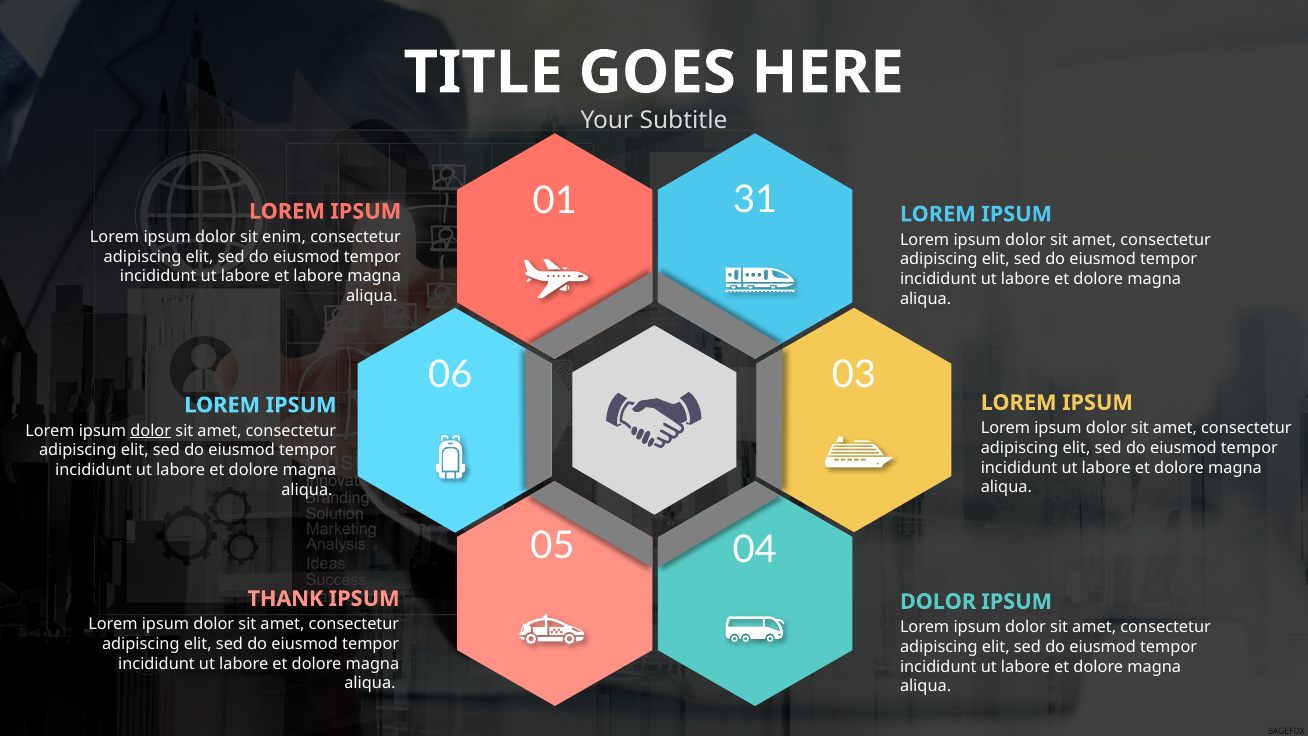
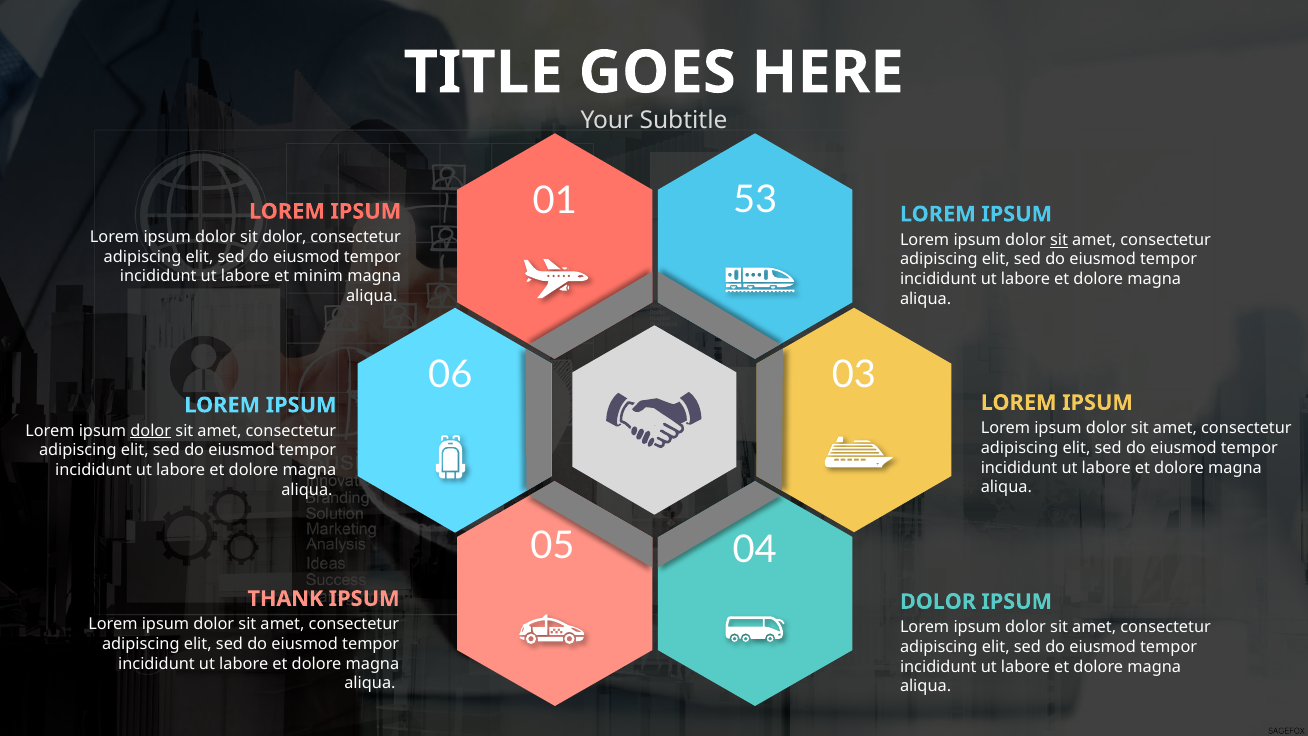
31: 31 -> 53
sit enim: enim -> dolor
sit at (1059, 240) underline: none -> present
et labore: labore -> minim
